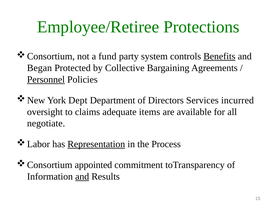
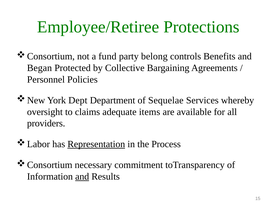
system: system -> belong
Benefits underline: present -> none
Personnel underline: present -> none
Directors: Directors -> Sequelae
incurred: incurred -> whereby
negotiate: negotiate -> providers
appointed: appointed -> necessary
